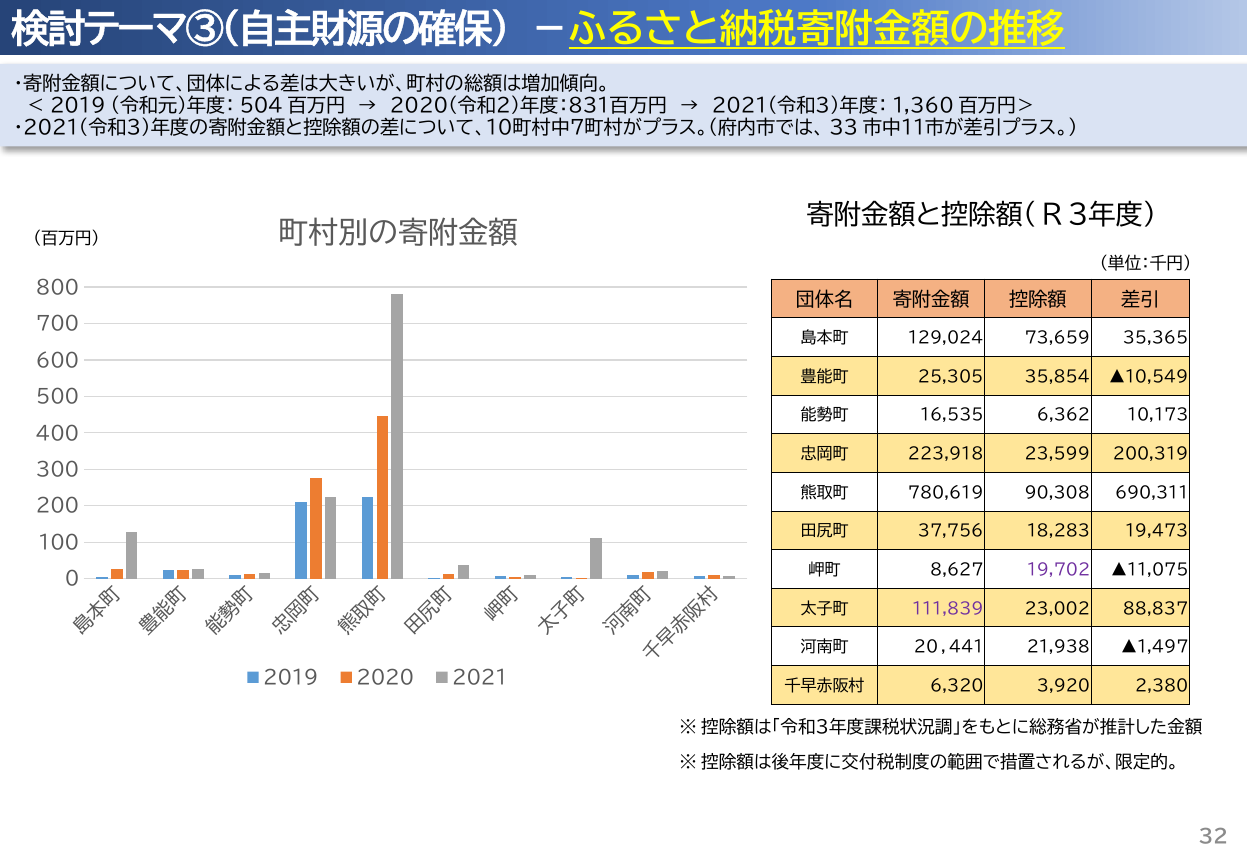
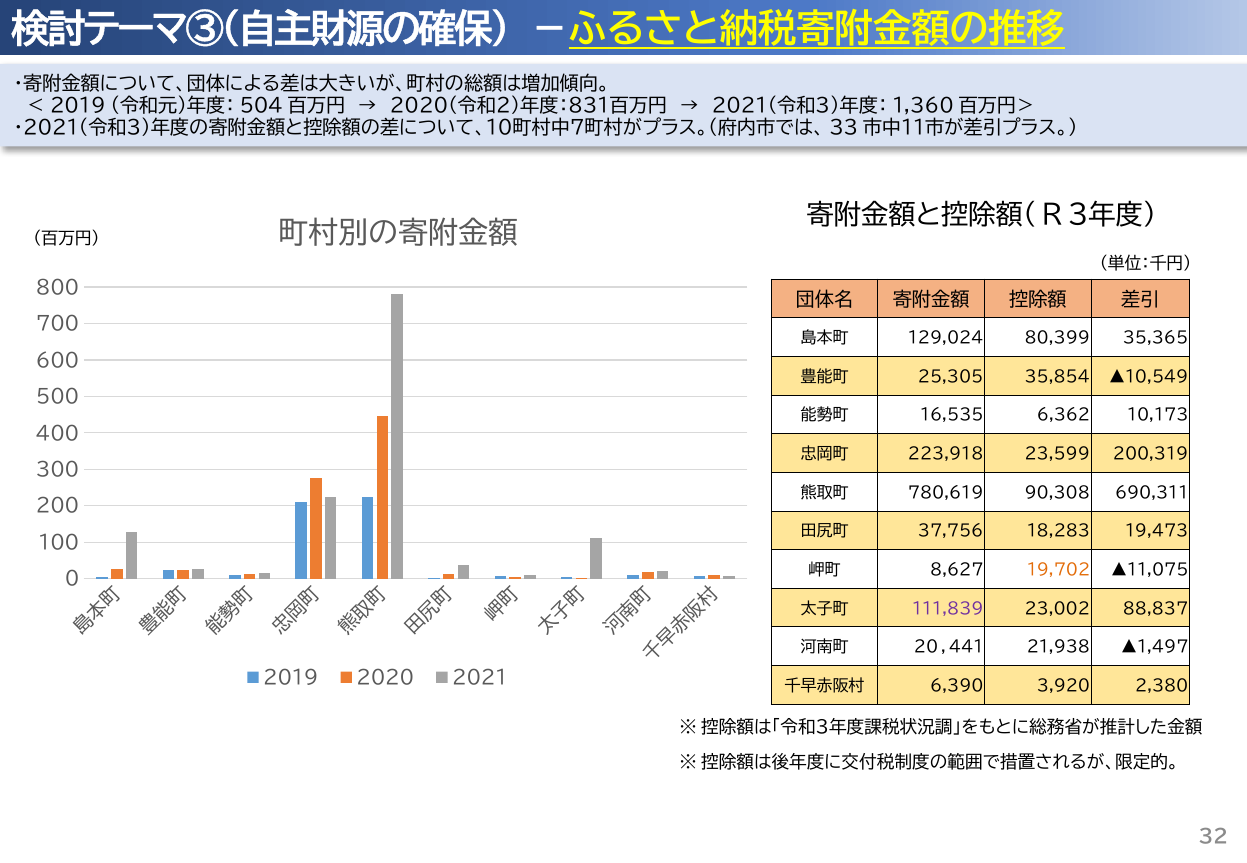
73,659: 73,659 -> 80,399
19,702 colour: purple -> orange
6,320: 6,320 -> 6,390
